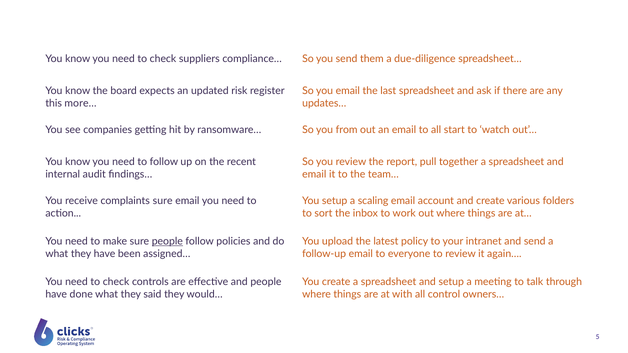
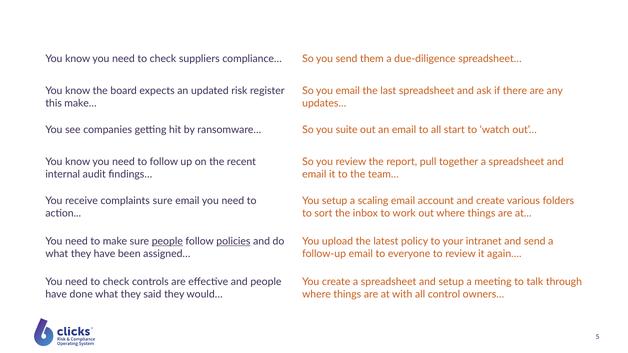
more…: more… -> make…
from: from -> suite
policies underline: none -> present
